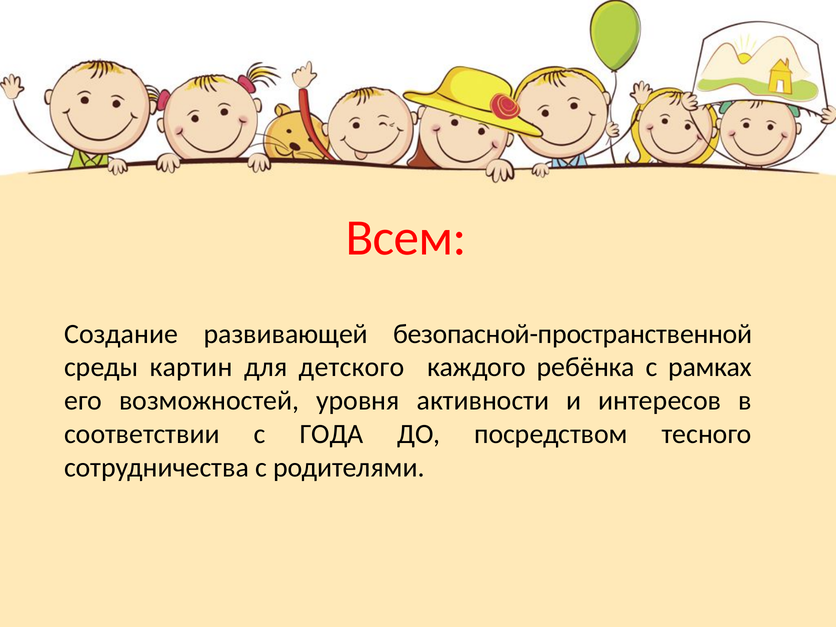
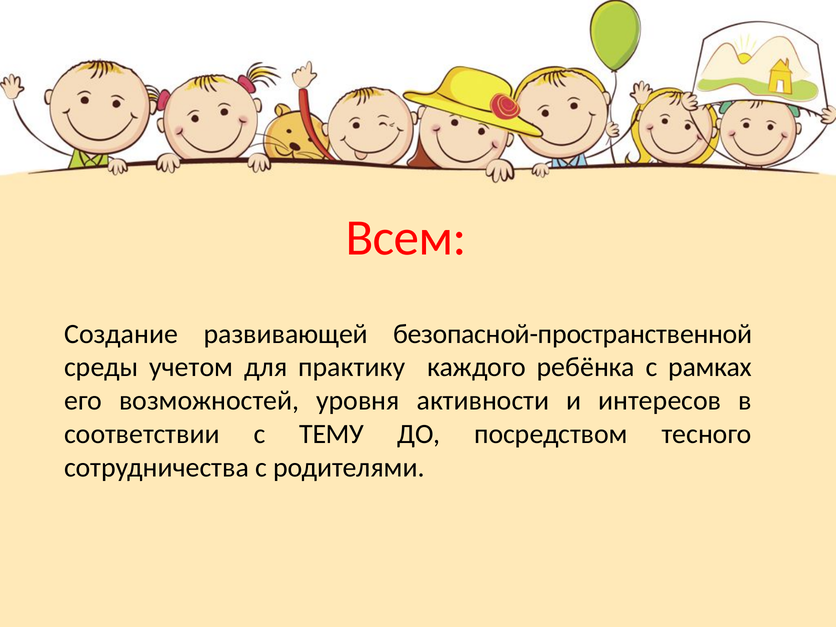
картин: картин -> учетом
детского: детского -> практику
ГОДА: ГОДА -> ТЕМУ
